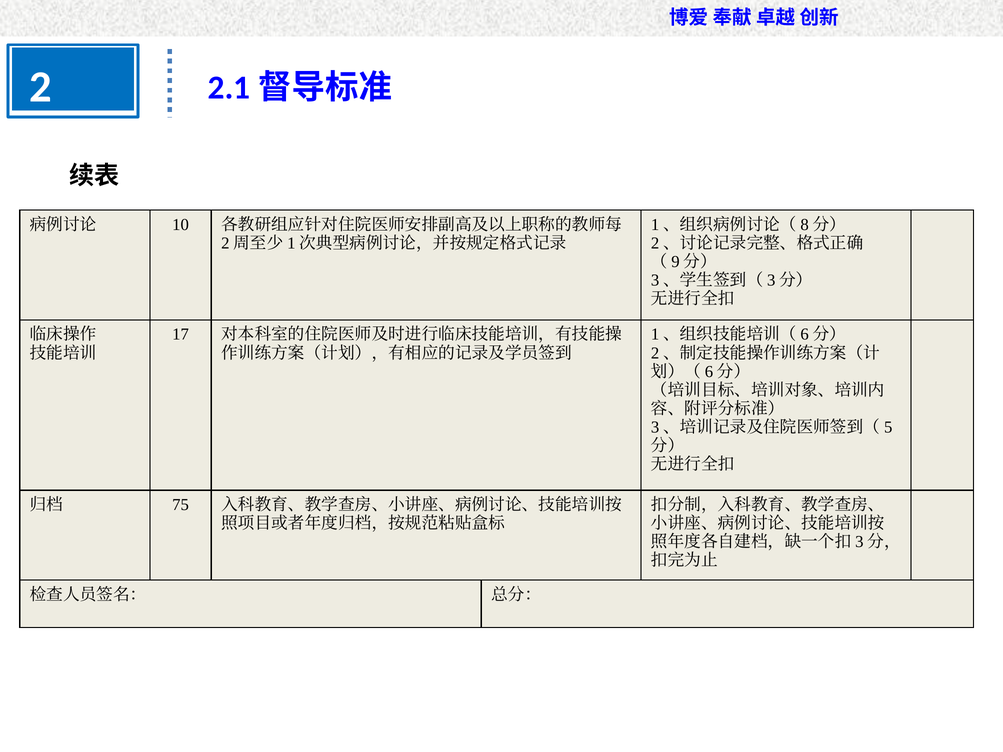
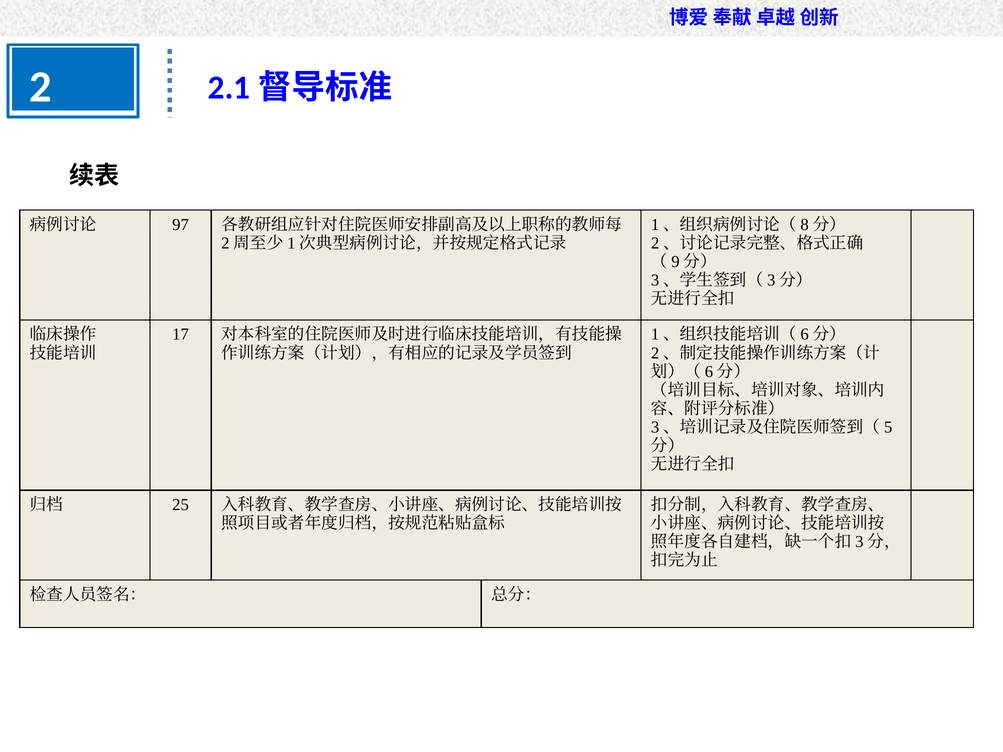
10: 10 -> 97
75: 75 -> 25
